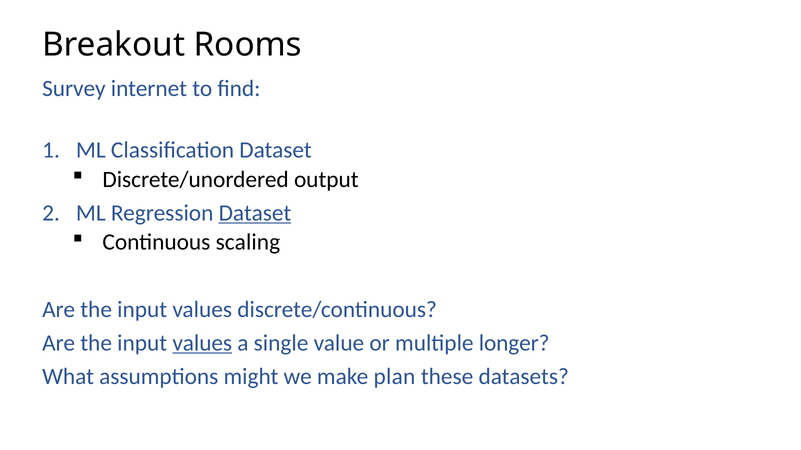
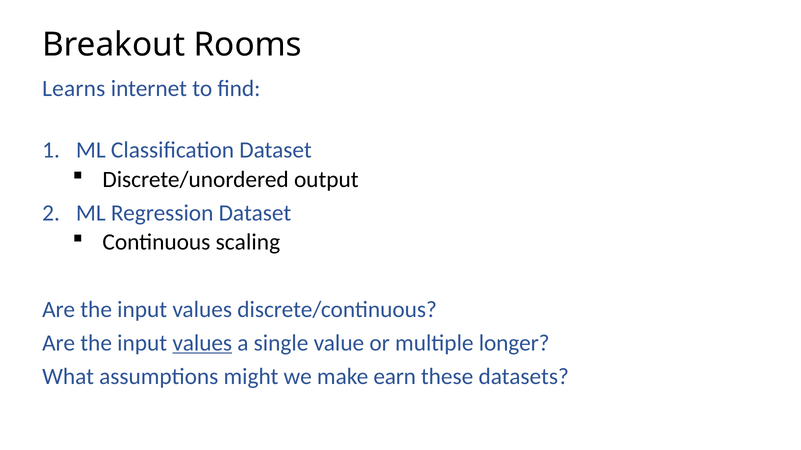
Survey: Survey -> Learns
Dataset at (255, 213) underline: present -> none
plan: plan -> earn
